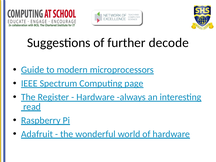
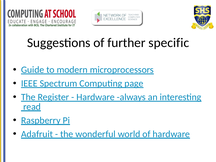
decode: decode -> specific
